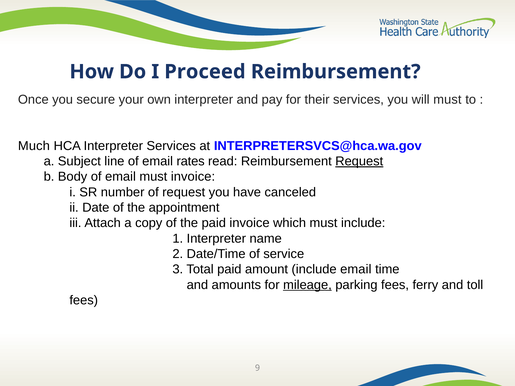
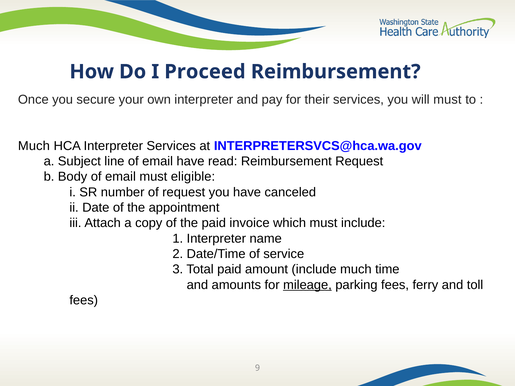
email rates: rates -> have
Request at (359, 161) underline: present -> none
must invoice: invoice -> eligible
include email: email -> much
